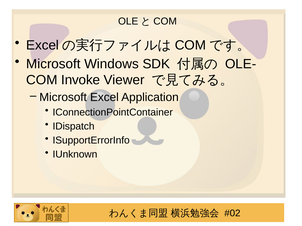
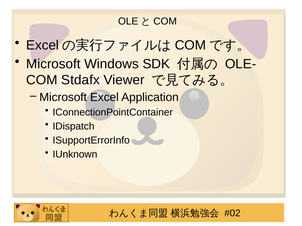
Invoke: Invoke -> Stdafx
